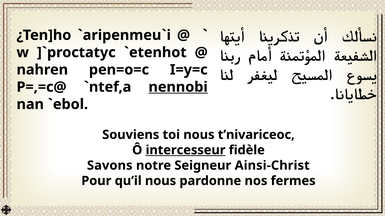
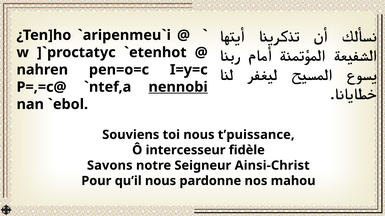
t’nivariceoc: t’nivariceoc -> t’puissance
intercesseur underline: present -> none
fermes: fermes -> mahou
